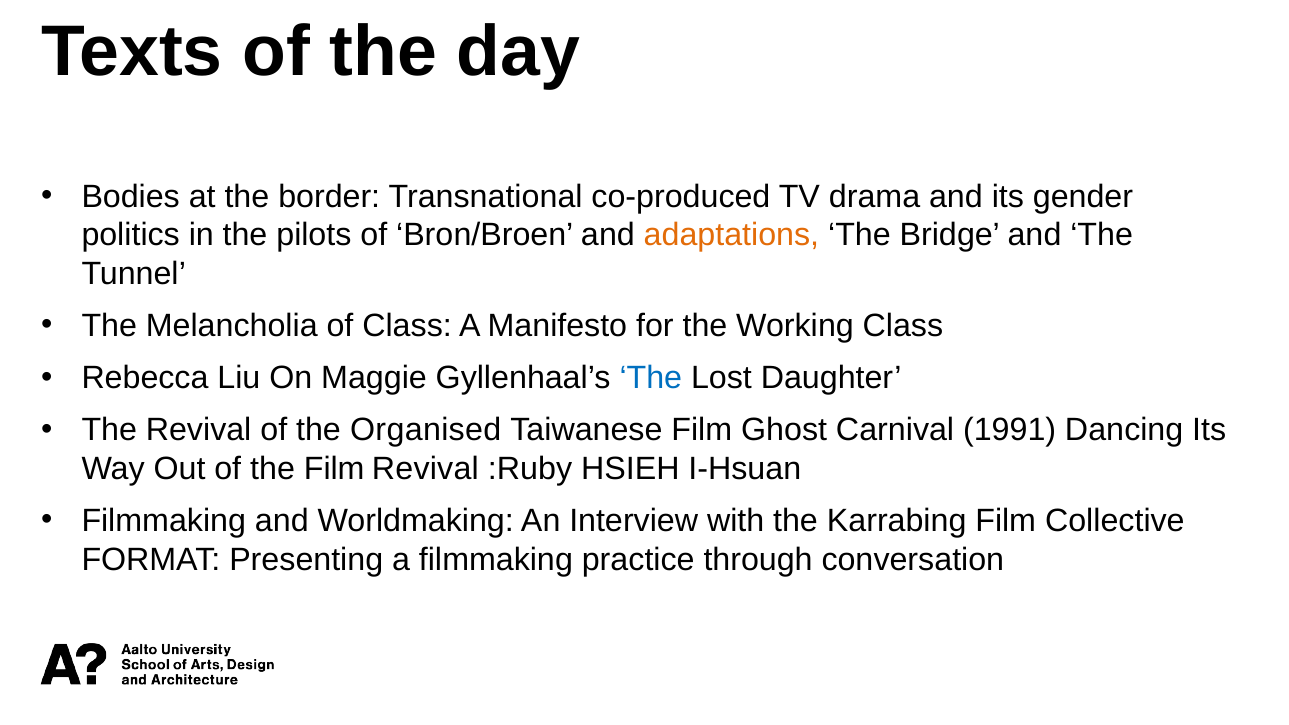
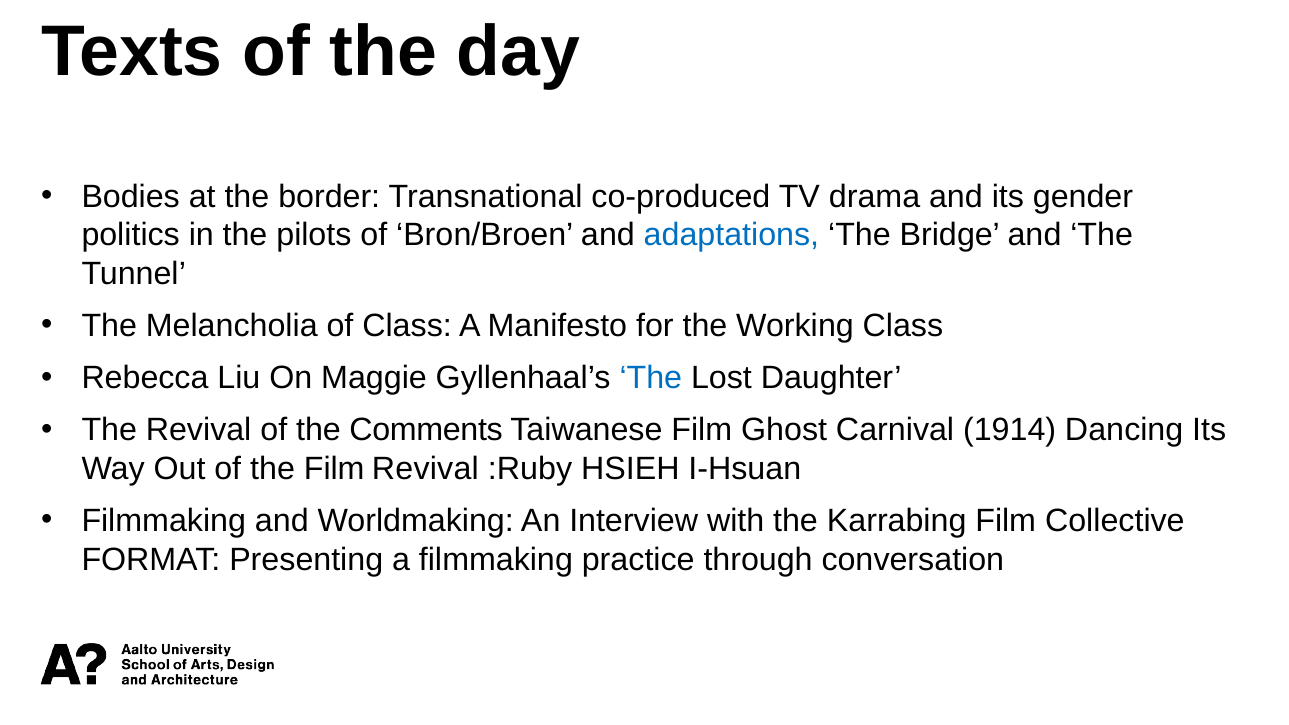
adaptations colour: orange -> blue
Organised: Organised -> Comments
1991: 1991 -> 1914
